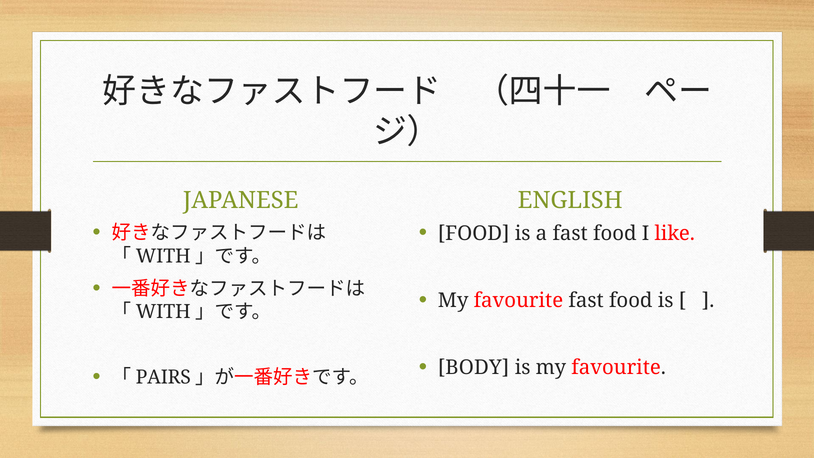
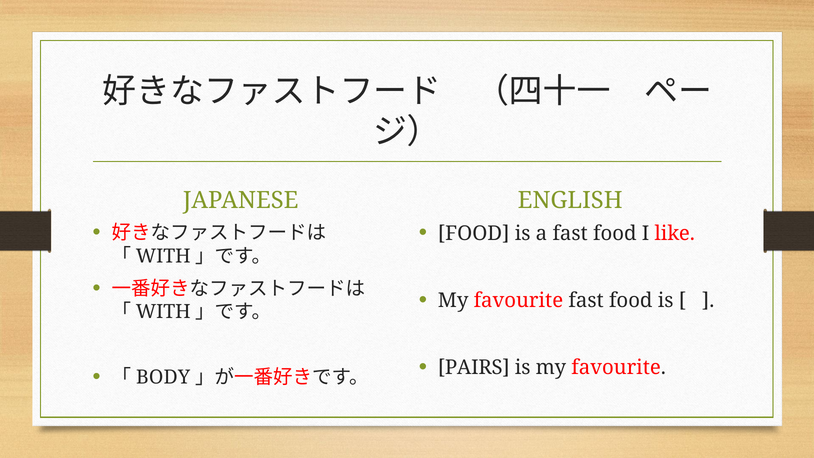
BODY: BODY -> PAIRS
PAIRS: PAIRS -> BODY
